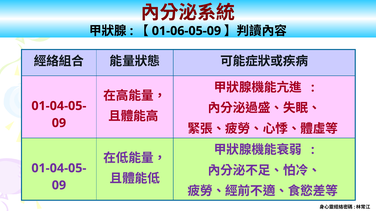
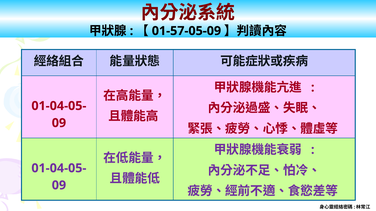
01-06-05-09: 01-06-05-09 -> 01-57-05-09
